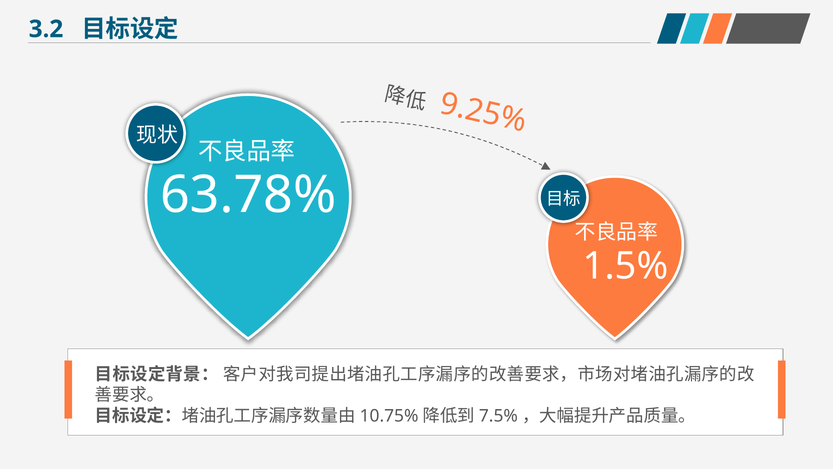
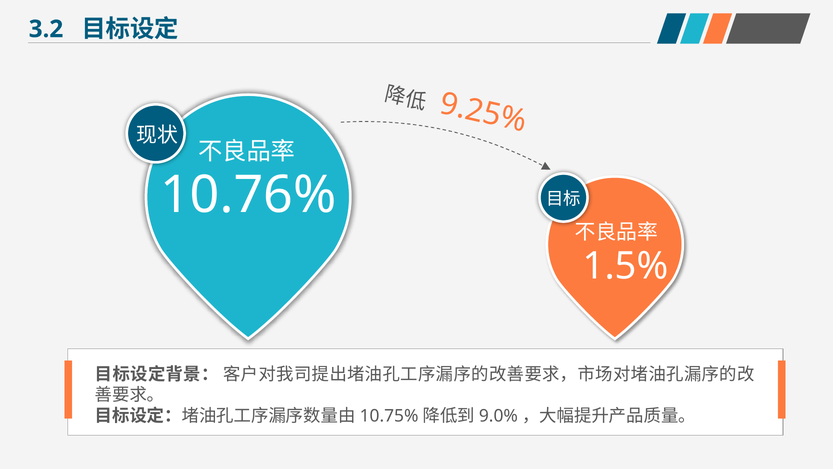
63.78%: 63.78% -> 10.76%
7.5%: 7.5% -> 9.0%
